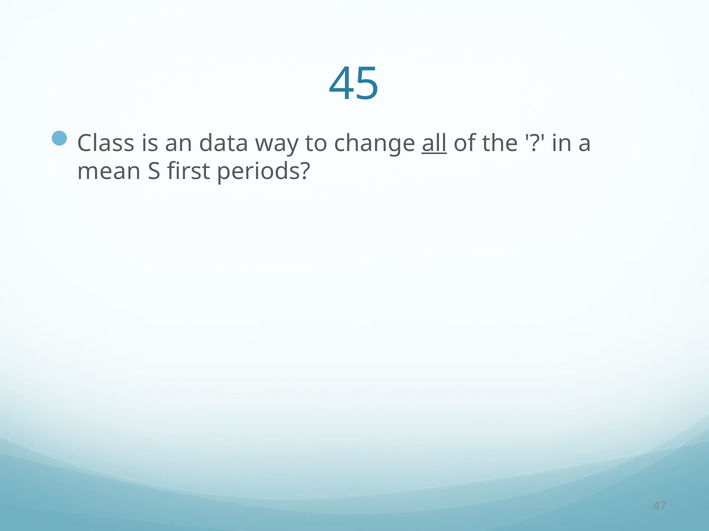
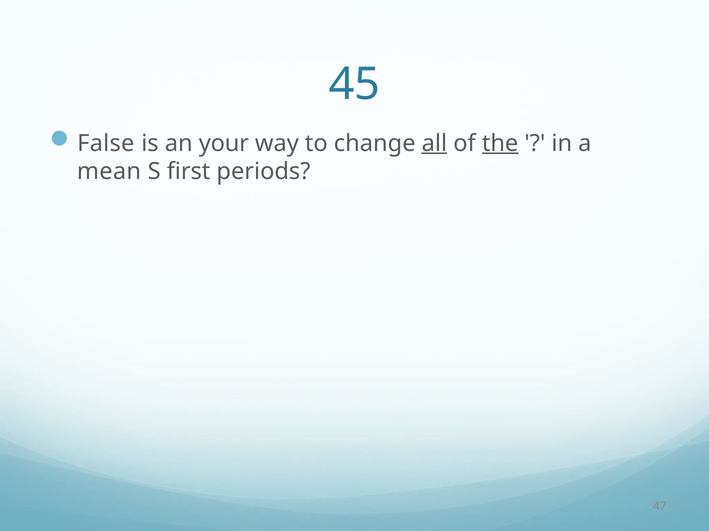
Class: Class -> False
data: data -> your
the underline: none -> present
